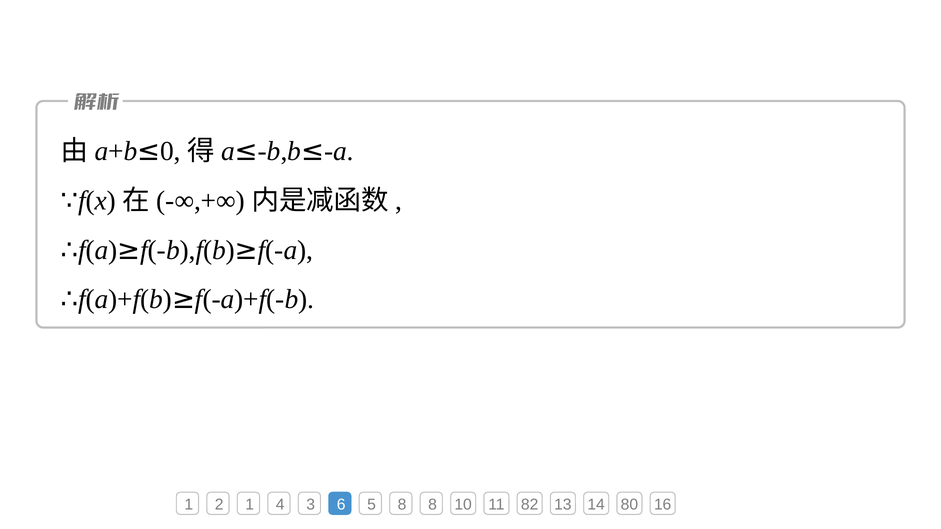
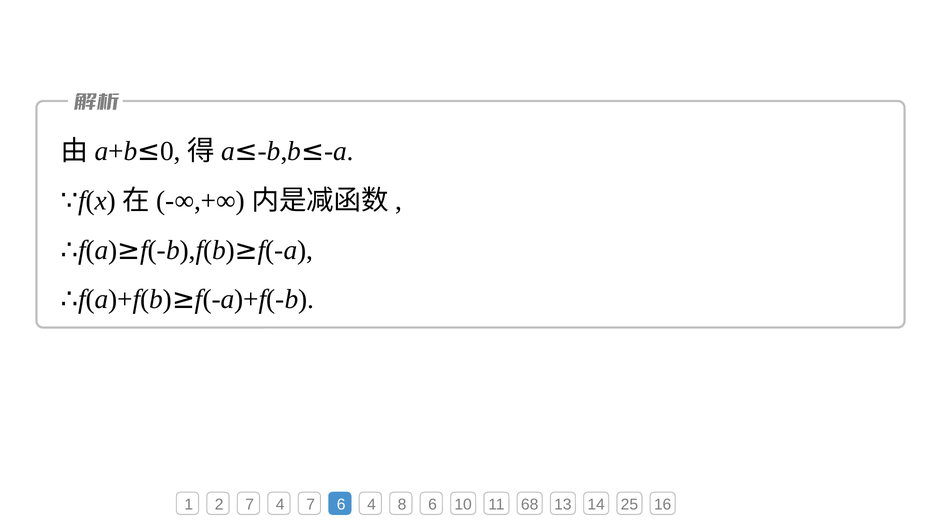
2 1: 1 -> 7
4 3: 3 -> 7
6 5: 5 -> 4
8 8: 8 -> 6
82: 82 -> 68
80: 80 -> 25
